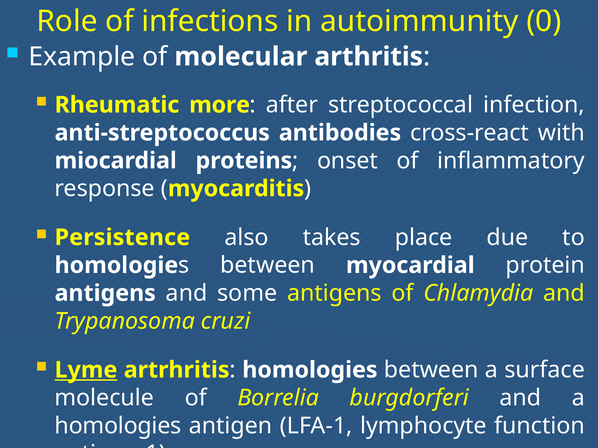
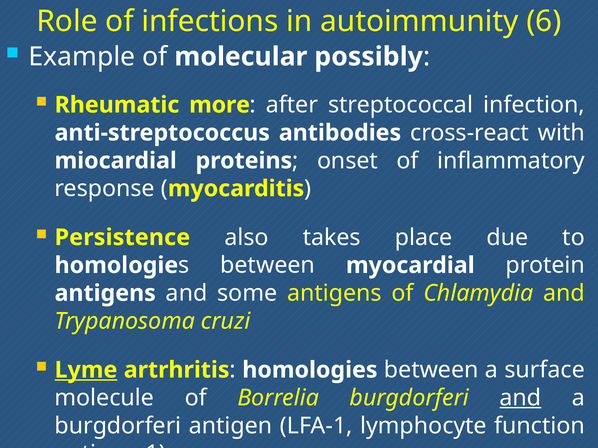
0: 0 -> 6
arthritis: arthritis -> possibly
and at (520, 398) underline: none -> present
homologies at (118, 426): homologies -> burgdorferi
